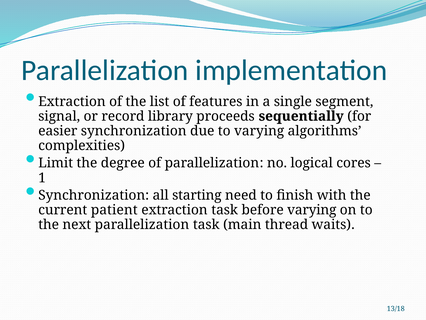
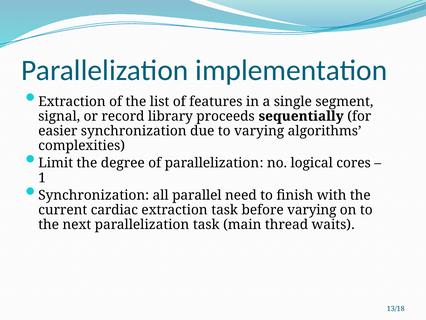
starting: starting -> parallel
patient: patient -> cardiac
